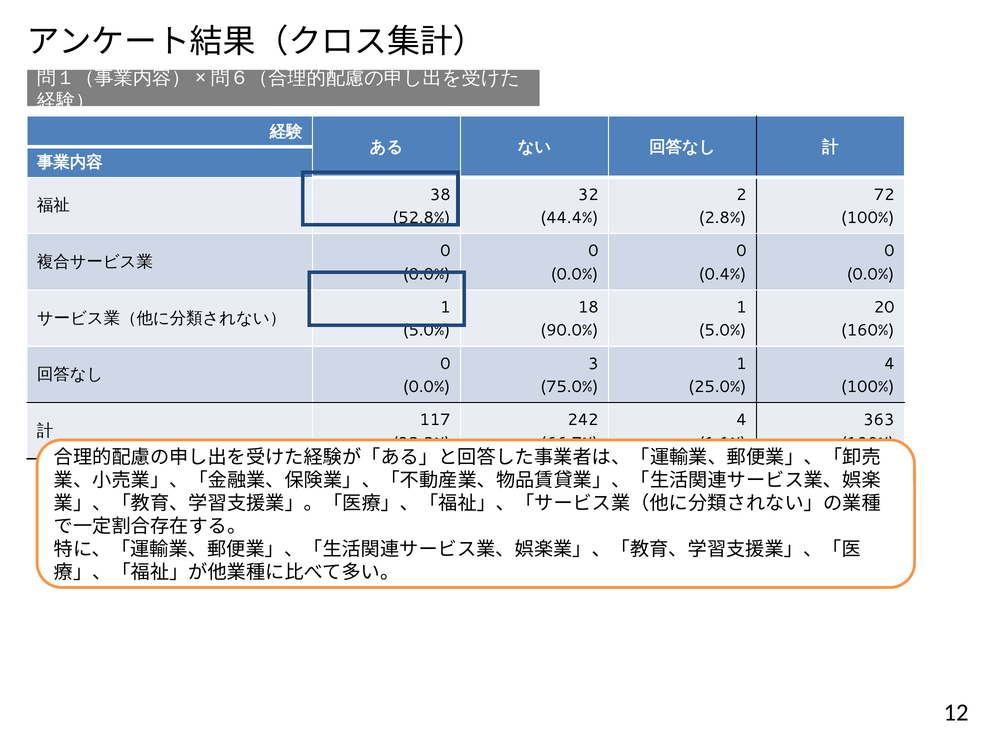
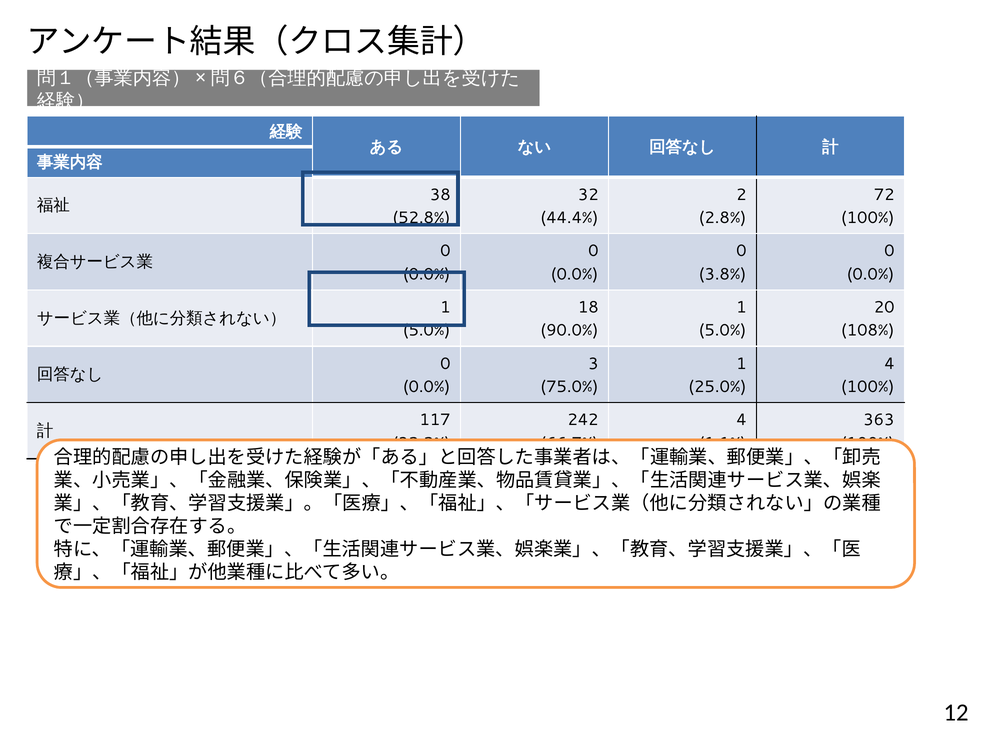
0.4%: 0.4% -> 3.8%
160%: 160% -> 108%
